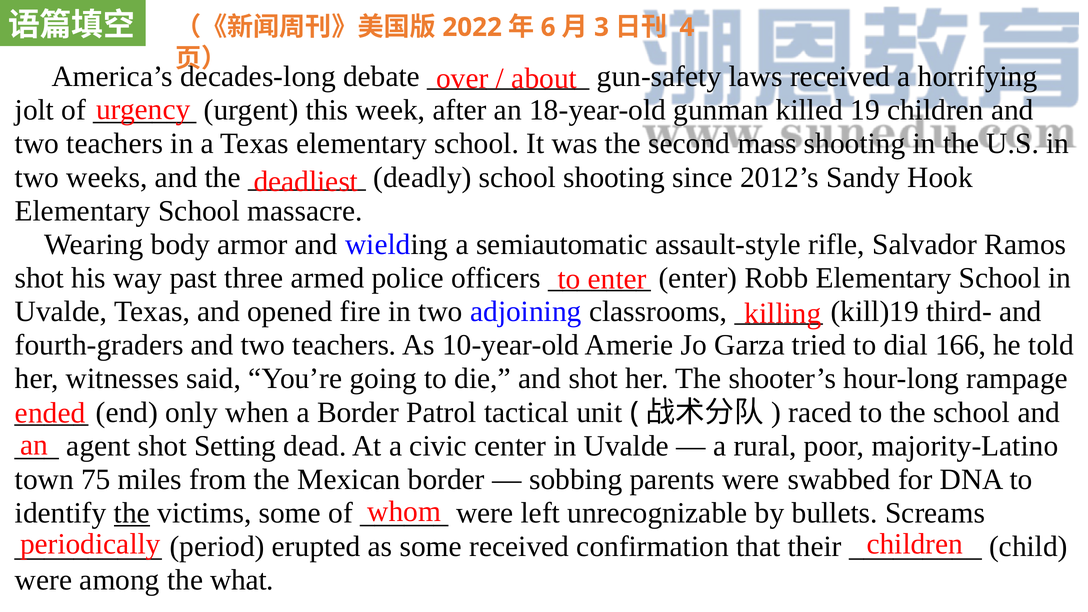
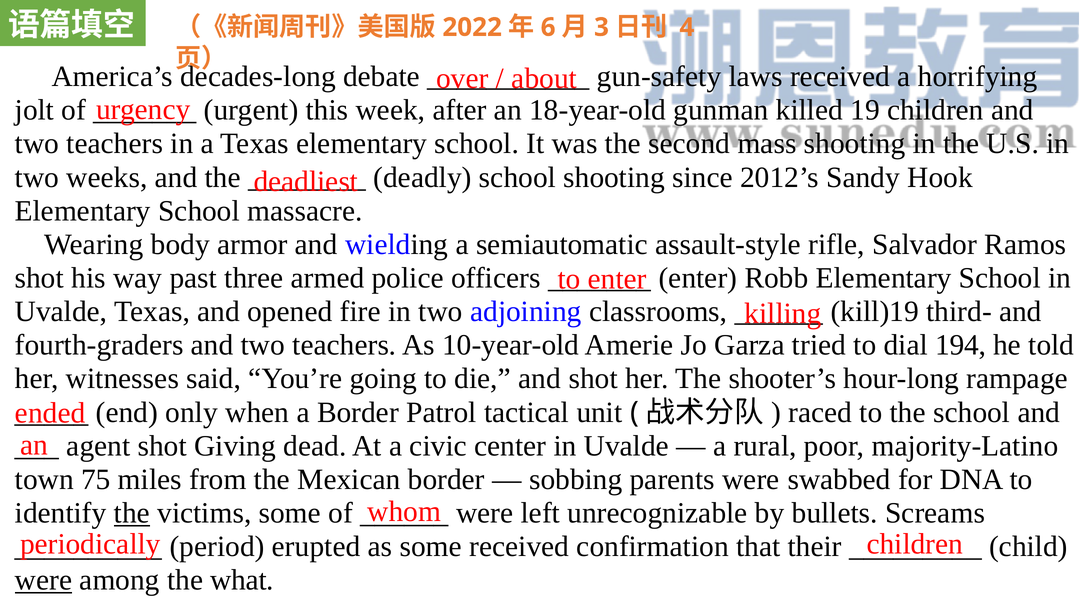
166: 166 -> 194
Setting: Setting -> Giving
were at (43, 580) underline: none -> present
